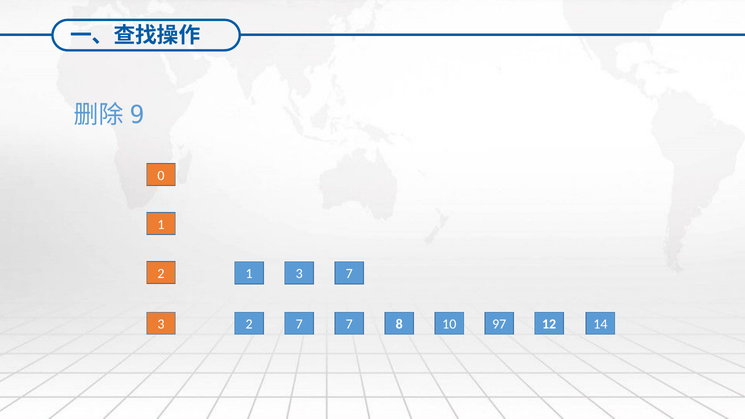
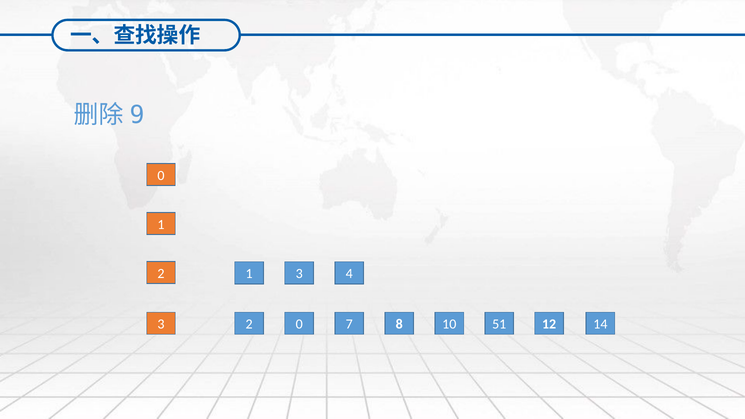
3 7: 7 -> 4
2 7: 7 -> 0
97: 97 -> 51
